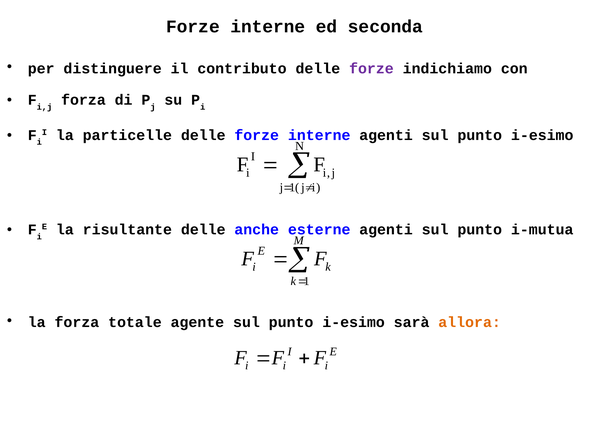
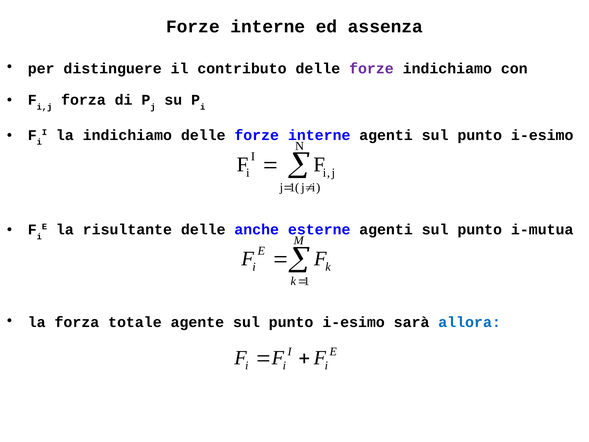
seconda: seconda -> assenza
la particelle: particelle -> indichiamo
allora colour: orange -> blue
